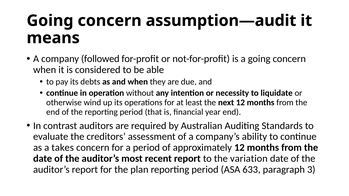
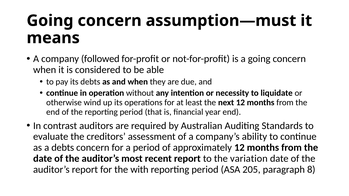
assumption—audit: assumption—audit -> assumption—must
a takes: takes -> debts
plan: plan -> with
633: 633 -> 205
3: 3 -> 8
